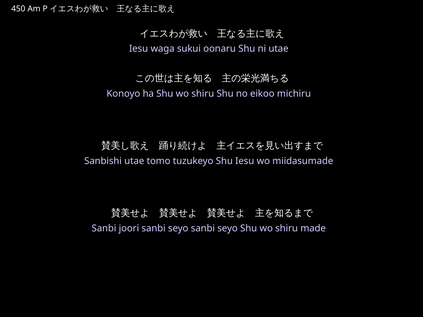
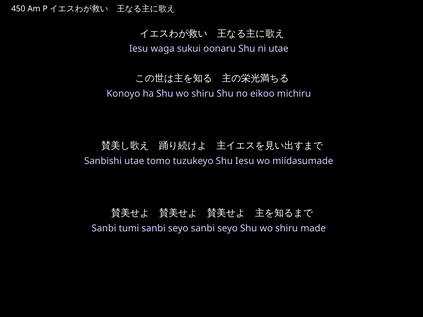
joori: joori -> tumi
